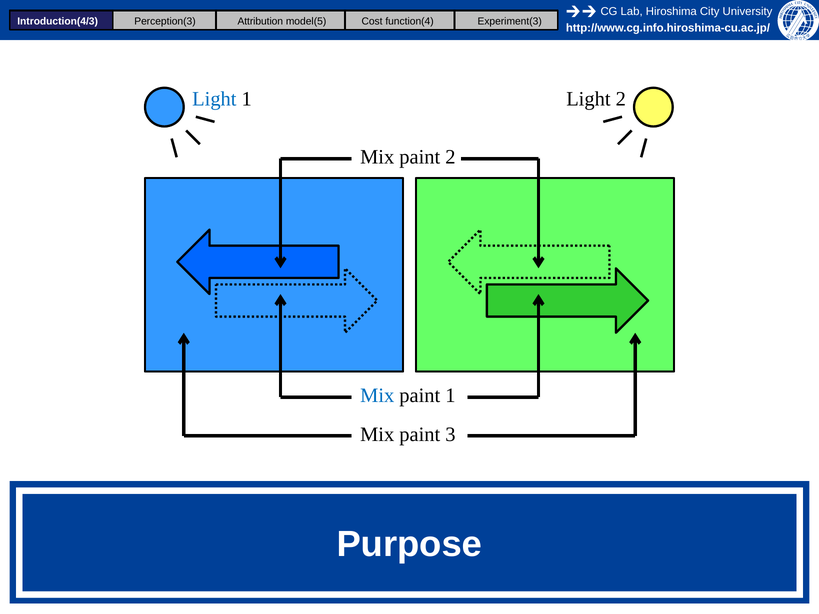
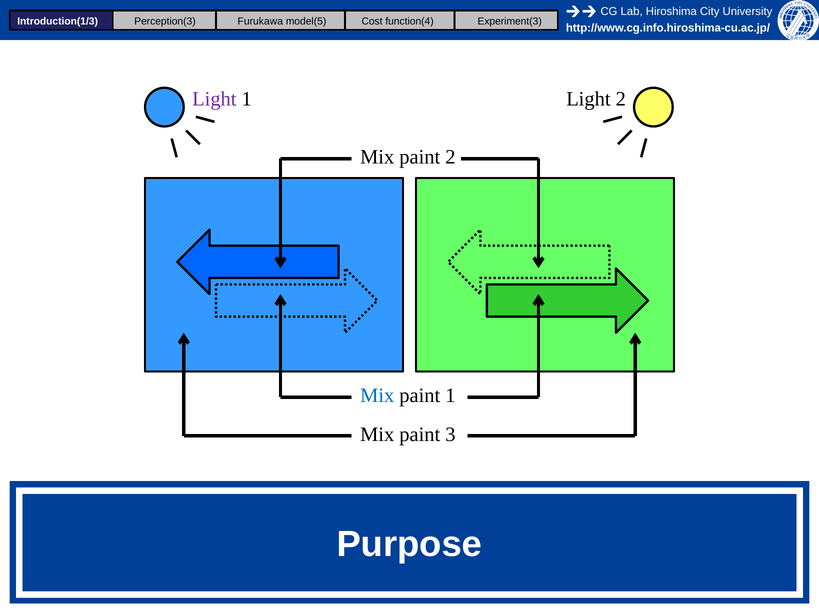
Introduction(4/3: Introduction(4/3 -> Introduction(1/3
Attribution: Attribution -> Furukawa
Light at (214, 99) colour: blue -> purple
